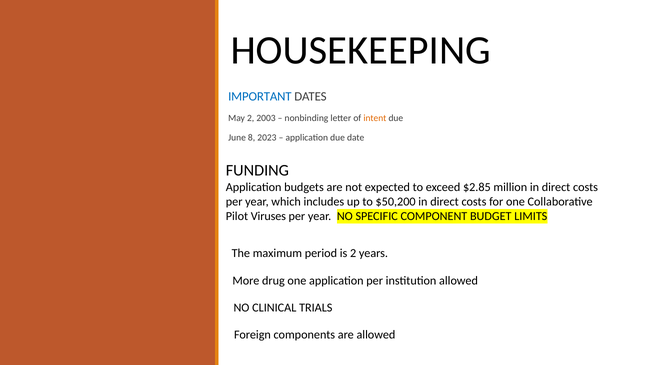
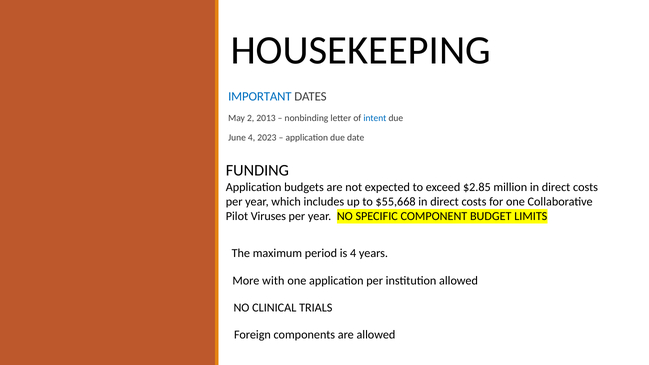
2003: 2003 -> 2013
intent colour: orange -> blue
June 8: 8 -> 4
$50,200: $50,200 -> $55,668
is 2: 2 -> 4
drug: drug -> with
